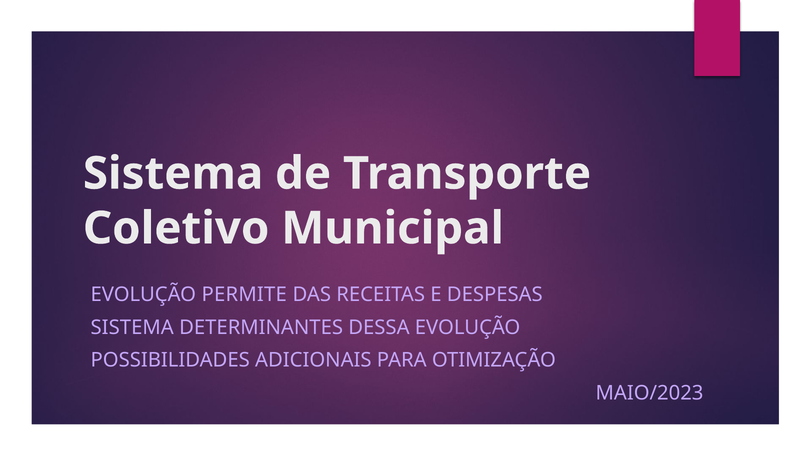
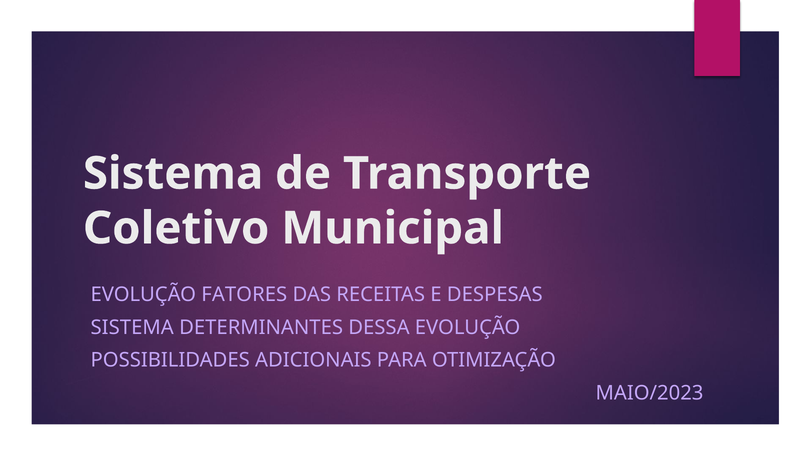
PERMITE: PERMITE -> FATORES
